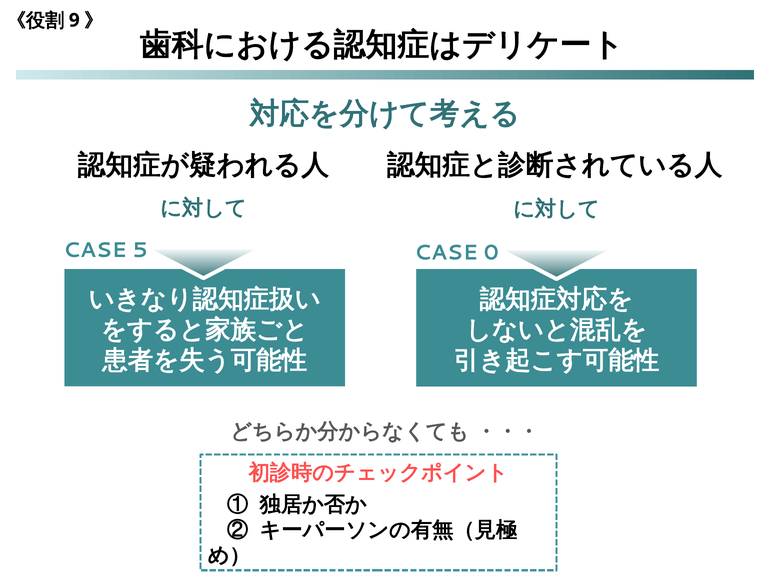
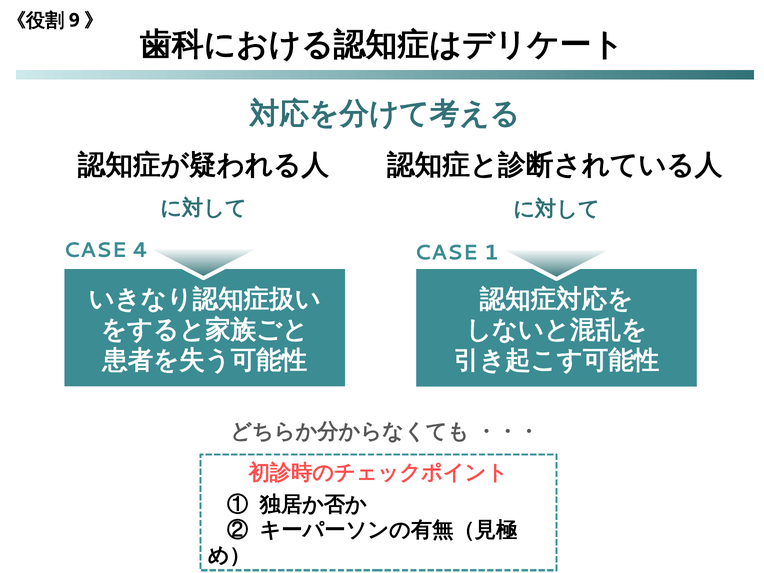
5: 5 -> 4
0: 0 -> 1
